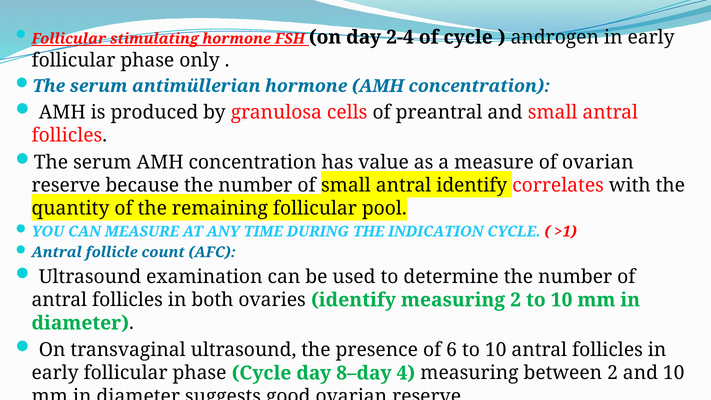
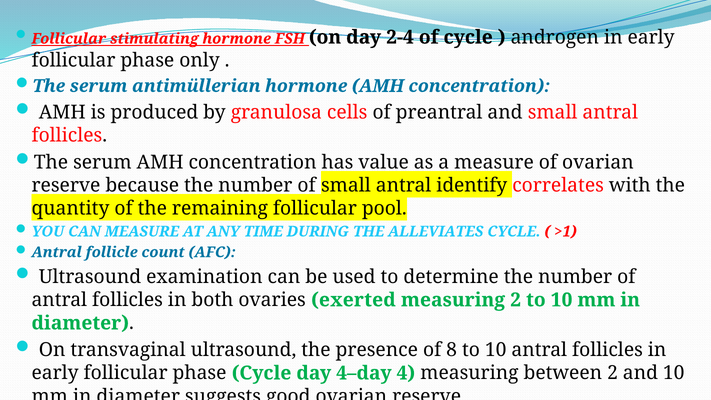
INDICATION: INDICATION -> ALLEVIATES
ovaries identify: identify -> exerted
6: 6 -> 8
8–day: 8–day -> 4–day
